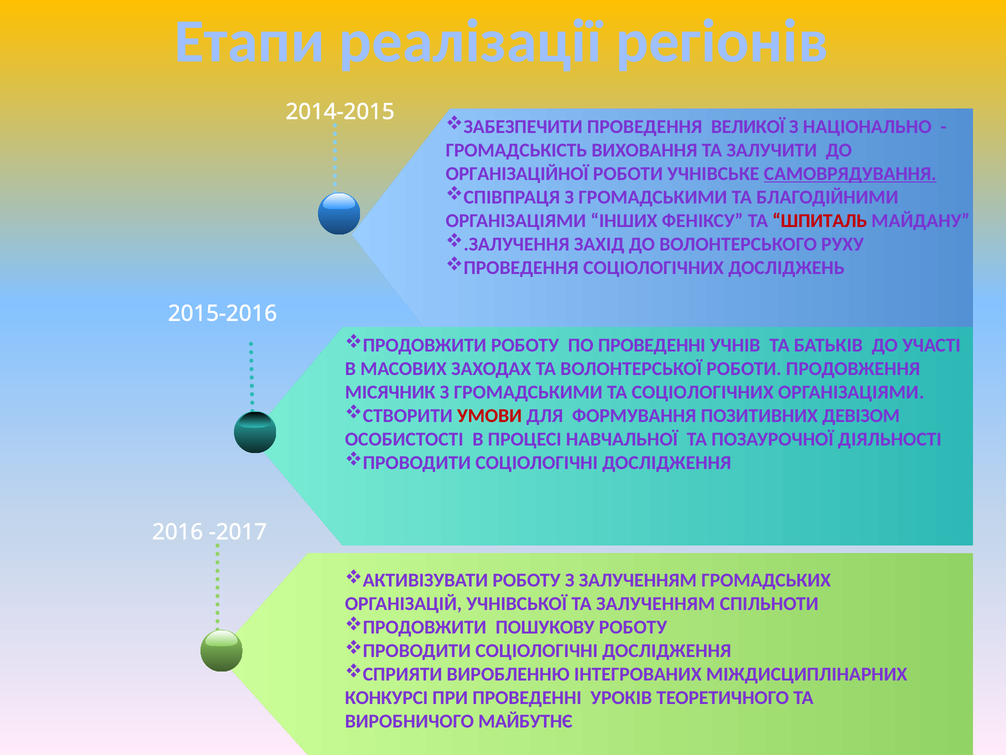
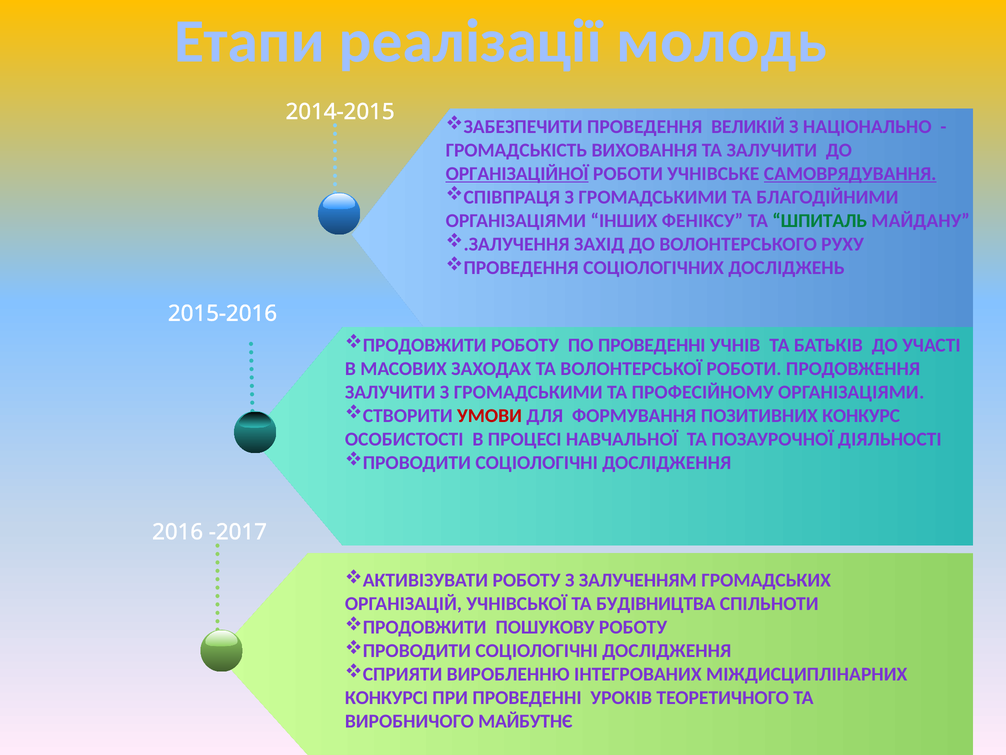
регіонів: регіонів -> молодь
ВЕЛИКОЇ: ВЕЛИКОЇ -> ВЕЛИКІЙ
ОРГАНІЗАЦІЙНОЇ underline: none -> present
ШПИТАЛЬ colour: red -> green
МІСЯЧНИК at (390, 392): МІСЯЧНИК -> ЗАЛУЧИТИ
ТА СОЦІОЛОГІЧНИХ: СОЦІОЛОГІЧНИХ -> ПРОФЕСІЙНОМУ
ДЕВІЗОМ: ДЕВІЗОМ -> КОНКУРС
ТА ЗАЛУЧЕННЯМ: ЗАЛУЧЕННЯМ -> БУДІВНИЦТВА
